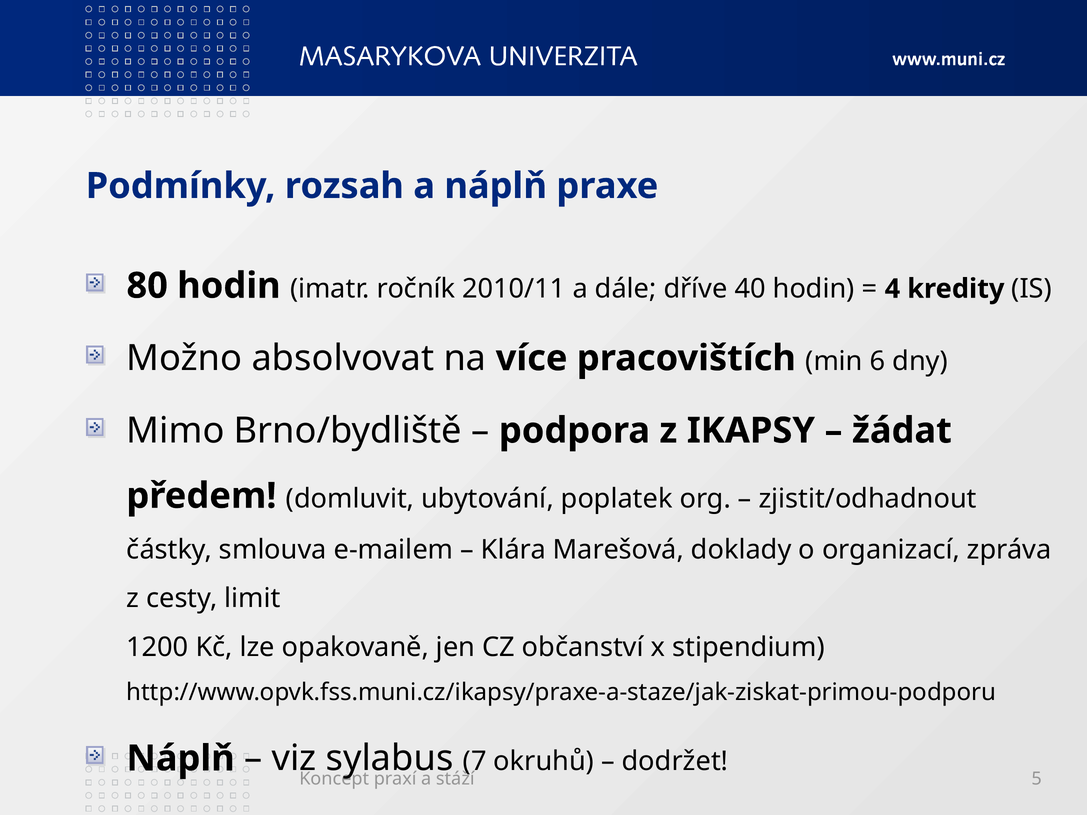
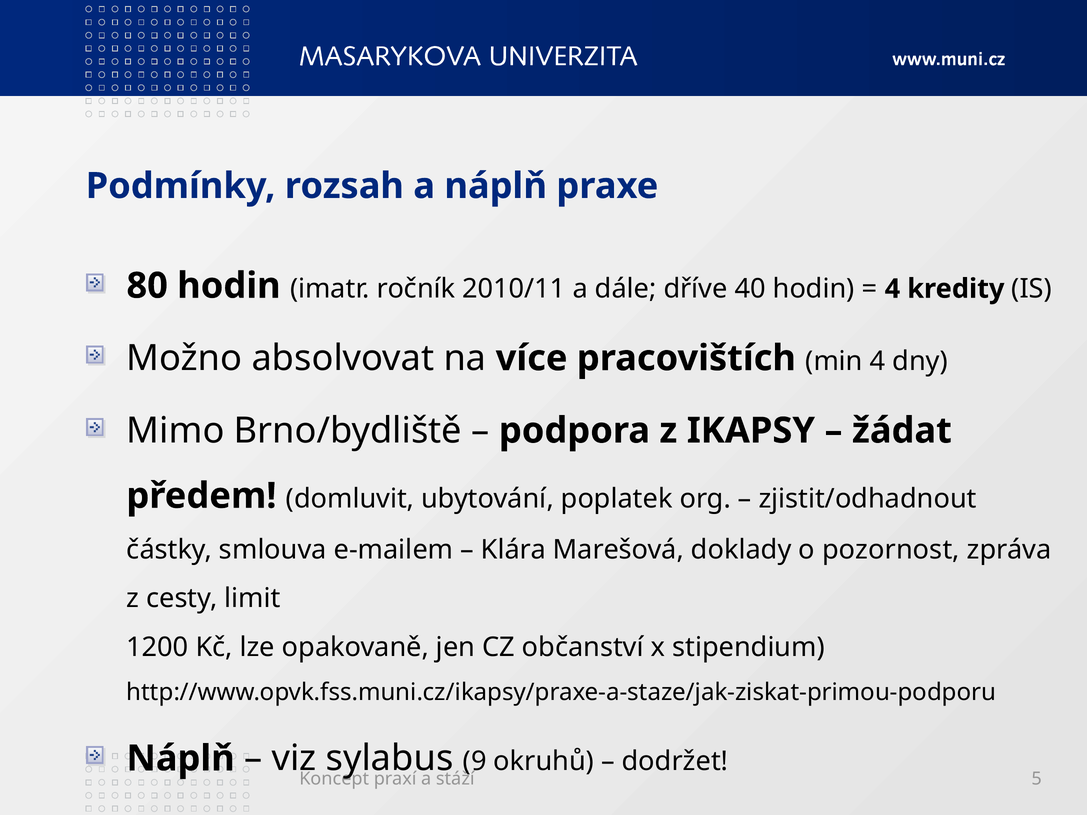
min 6: 6 -> 4
organizací: organizací -> pozornost
7: 7 -> 9
